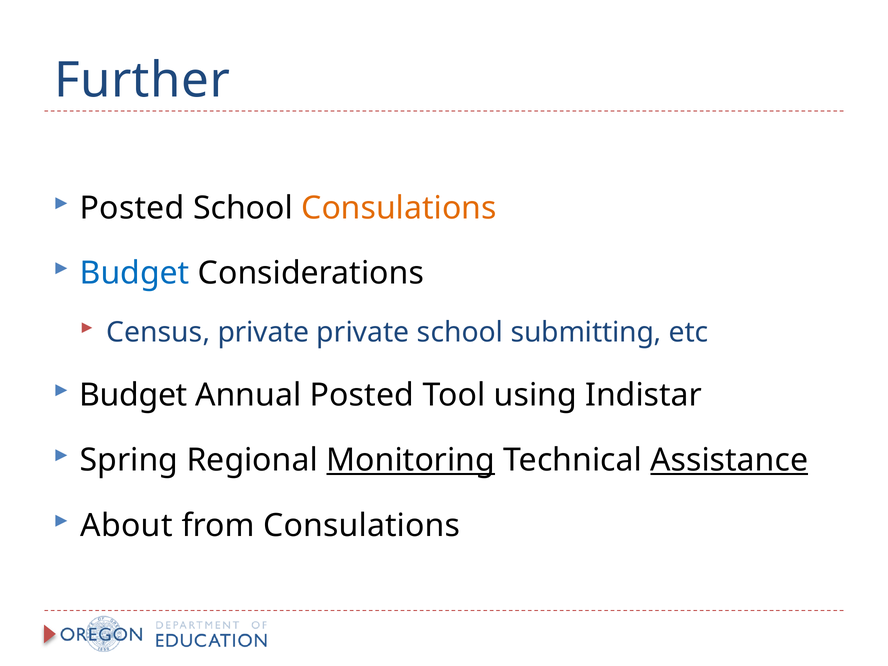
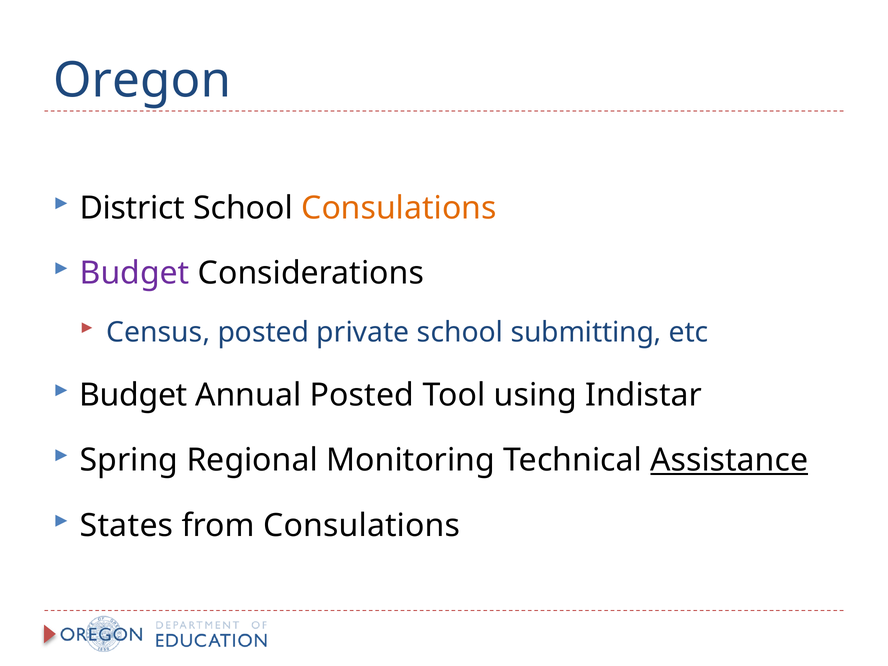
Further: Further -> Oregon
Posted at (132, 208): Posted -> District
Budget at (135, 273) colour: blue -> purple
Census private: private -> posted
Monitoring underline: present -> none
About: About -> States
